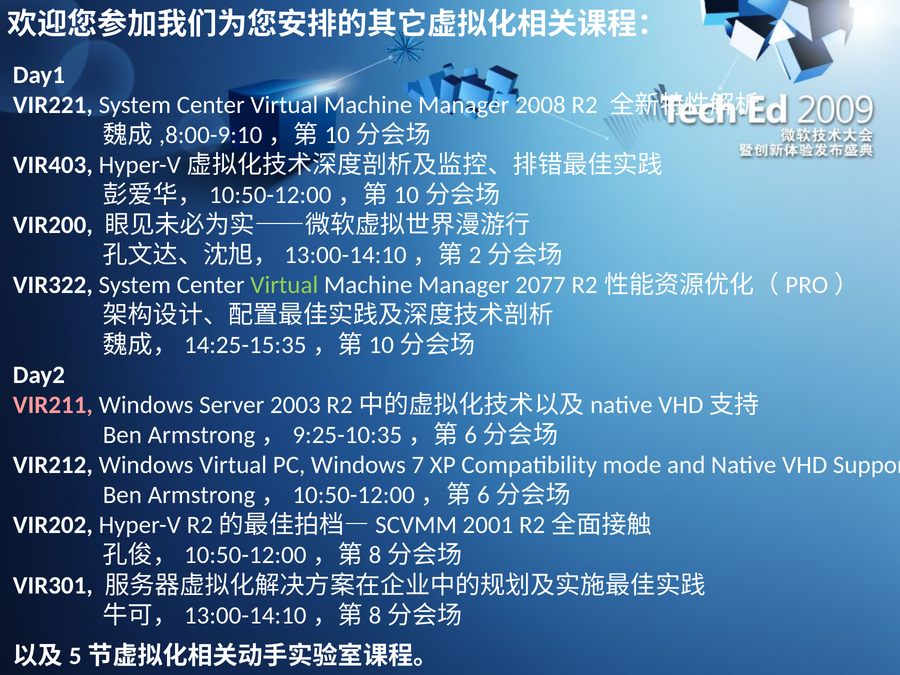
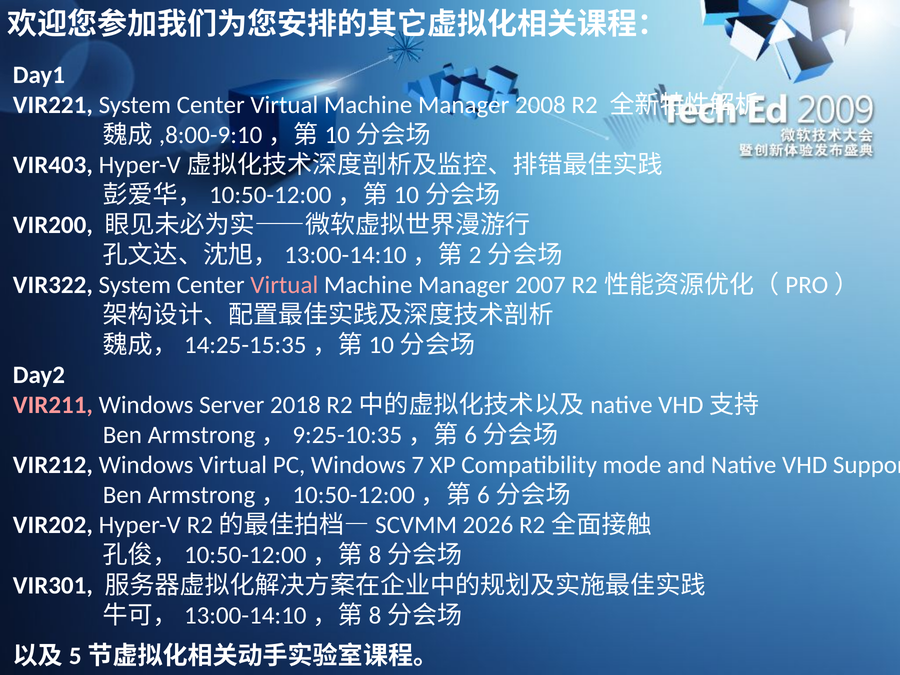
Virtual at (284, 285) colour: light green -> pink
2077: 2077 -> 2007
2003: 2003 -> 2018
2001: 2001 -> 2026
